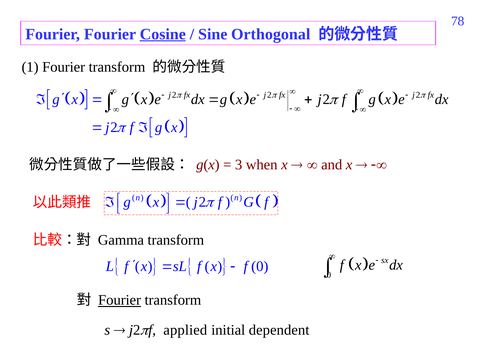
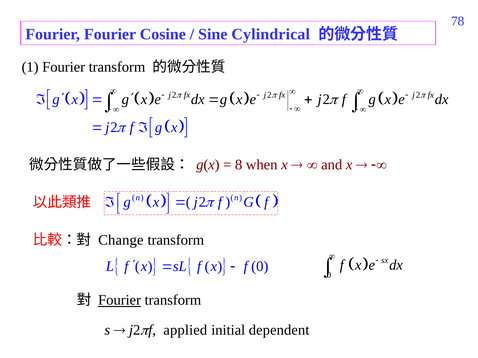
Cosine underline: present -> none
Orthogonal: Orthogonal -> Cylindrical
3: 3 -> 8
Gamma: Gamma -> Change
